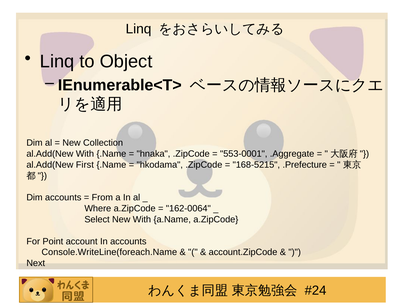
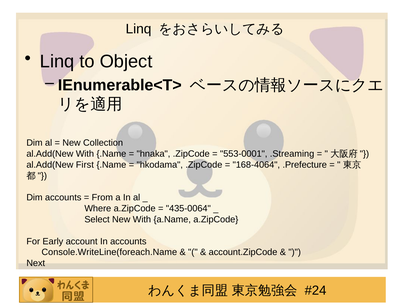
.Aggregate: .Aggregate -> .Streaming
168-5215: 168-5215 -> 168-4064
162-0064: 162-0064 -> 435-0064
Point: Point -> Early
